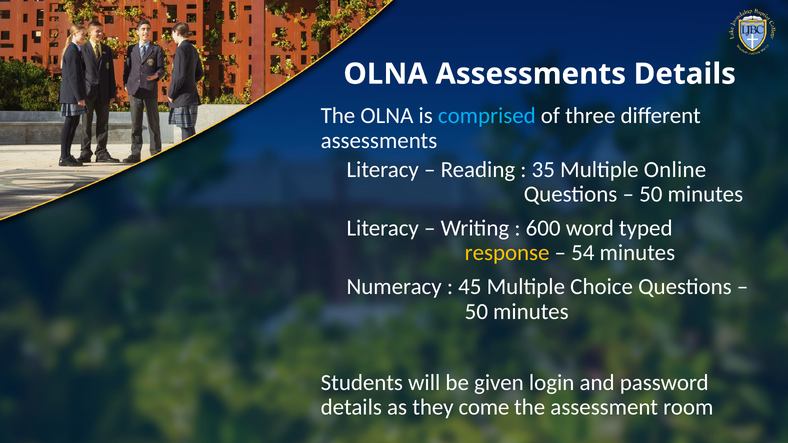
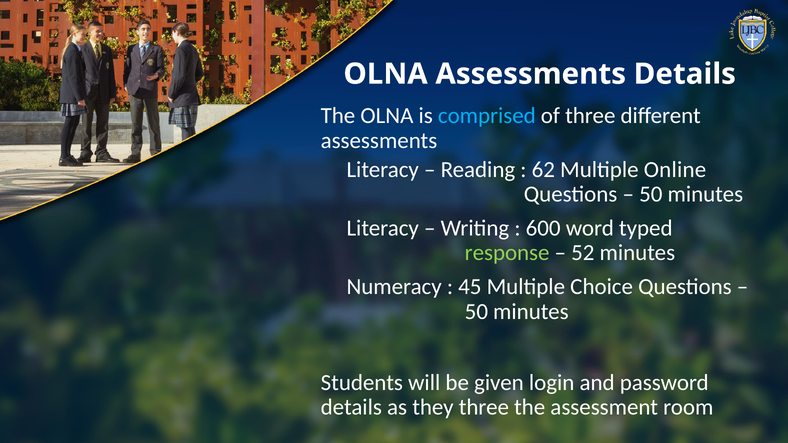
35: 35 -> 62
response colour: yellow -> light green
54: 54 -> 52
they come: come -> three
